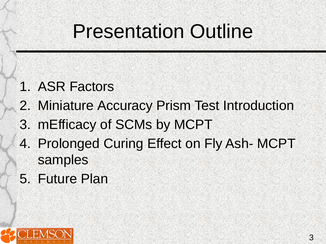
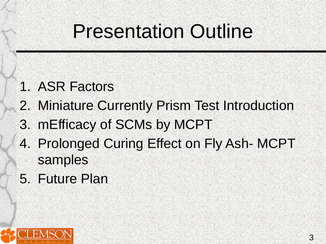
Accuracy: Accuracy -> Currently
